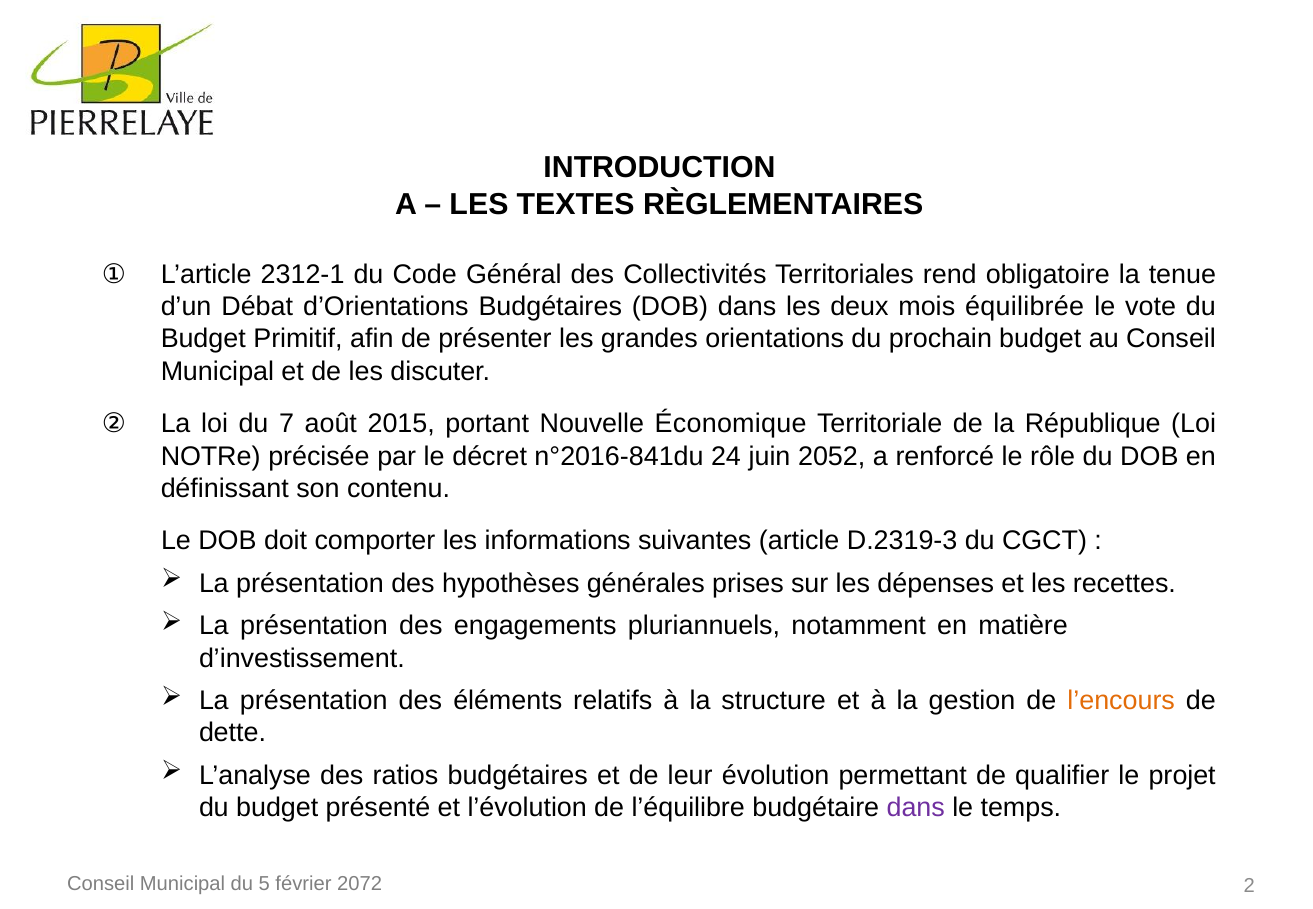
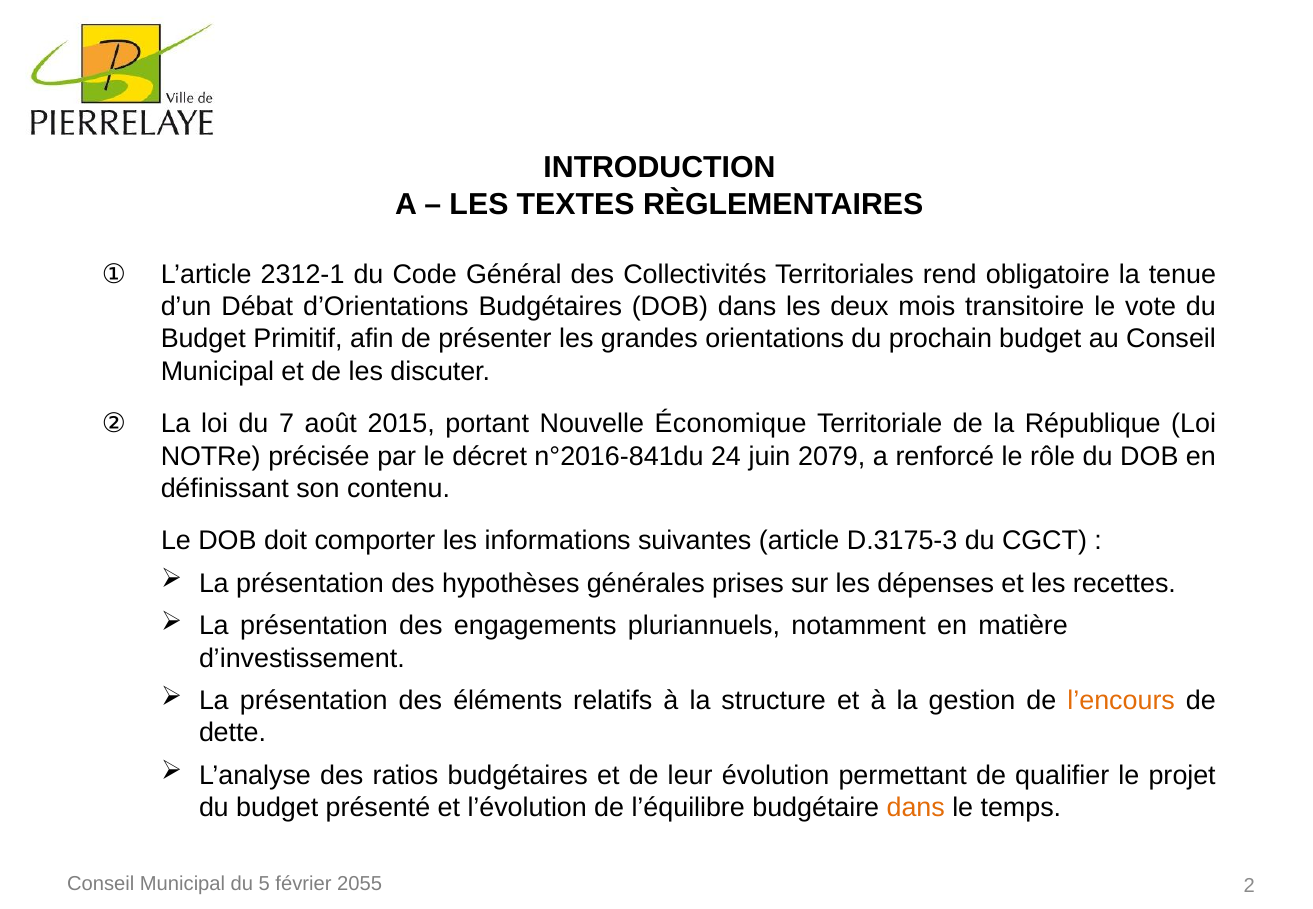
équilibrée: équilibrée -> transitoire
2052: 2052 -> 2079
D.2319-3: D.2319-3 -> D.3175-3
dans at (916, 808) colour: purple -> orange
2072: 2072 -> 2055
